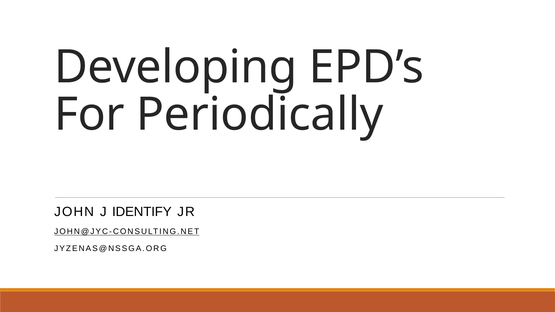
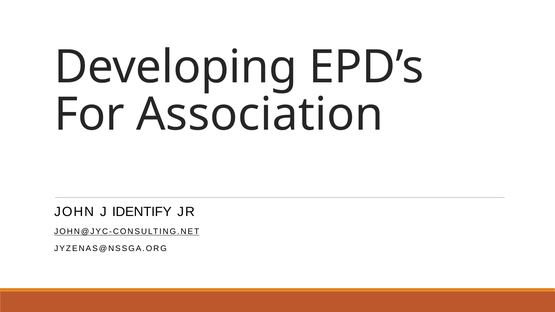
Periodically: Periodically -> Association
